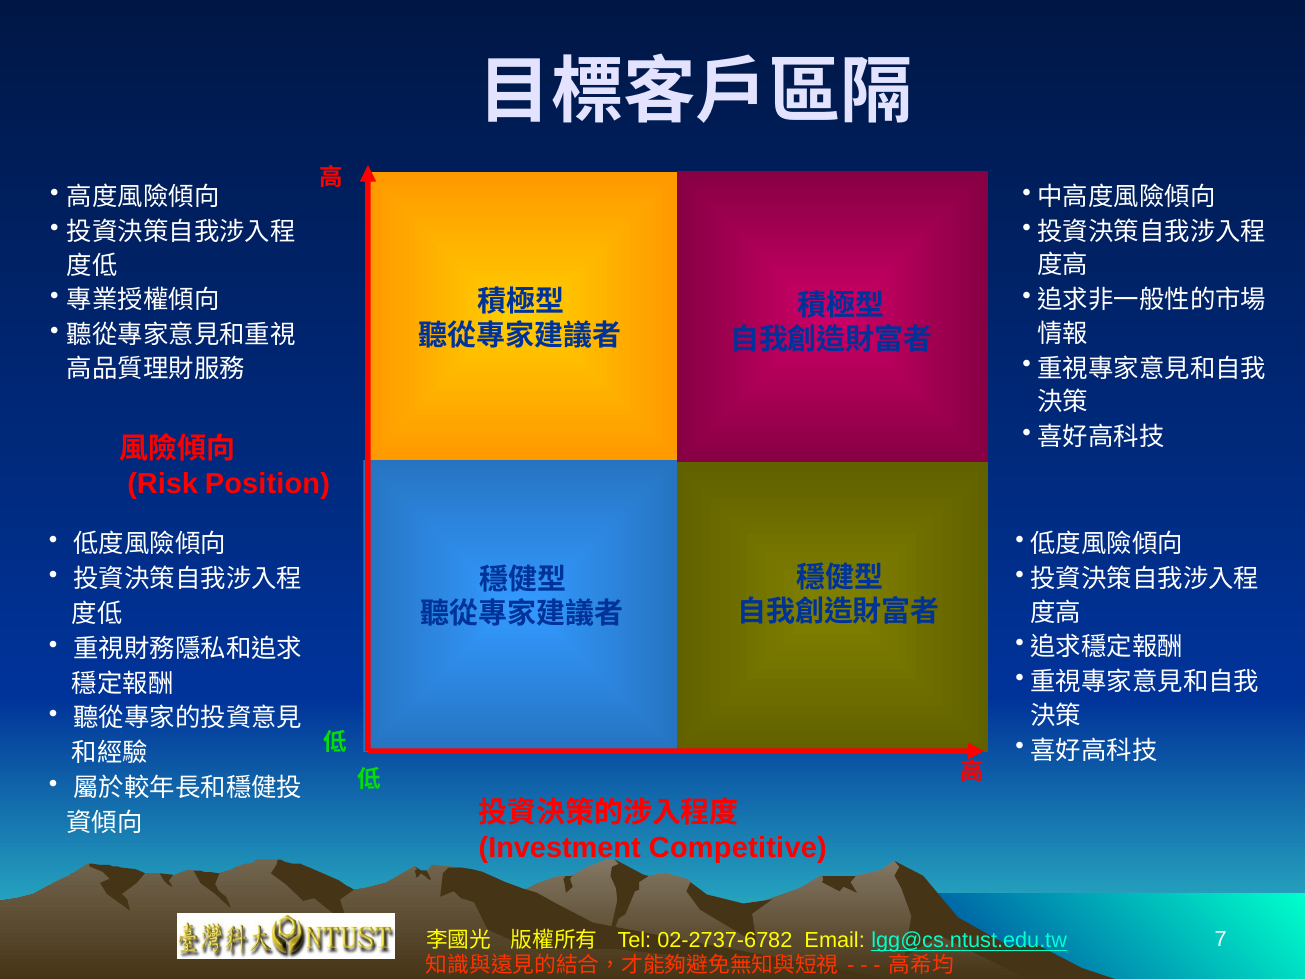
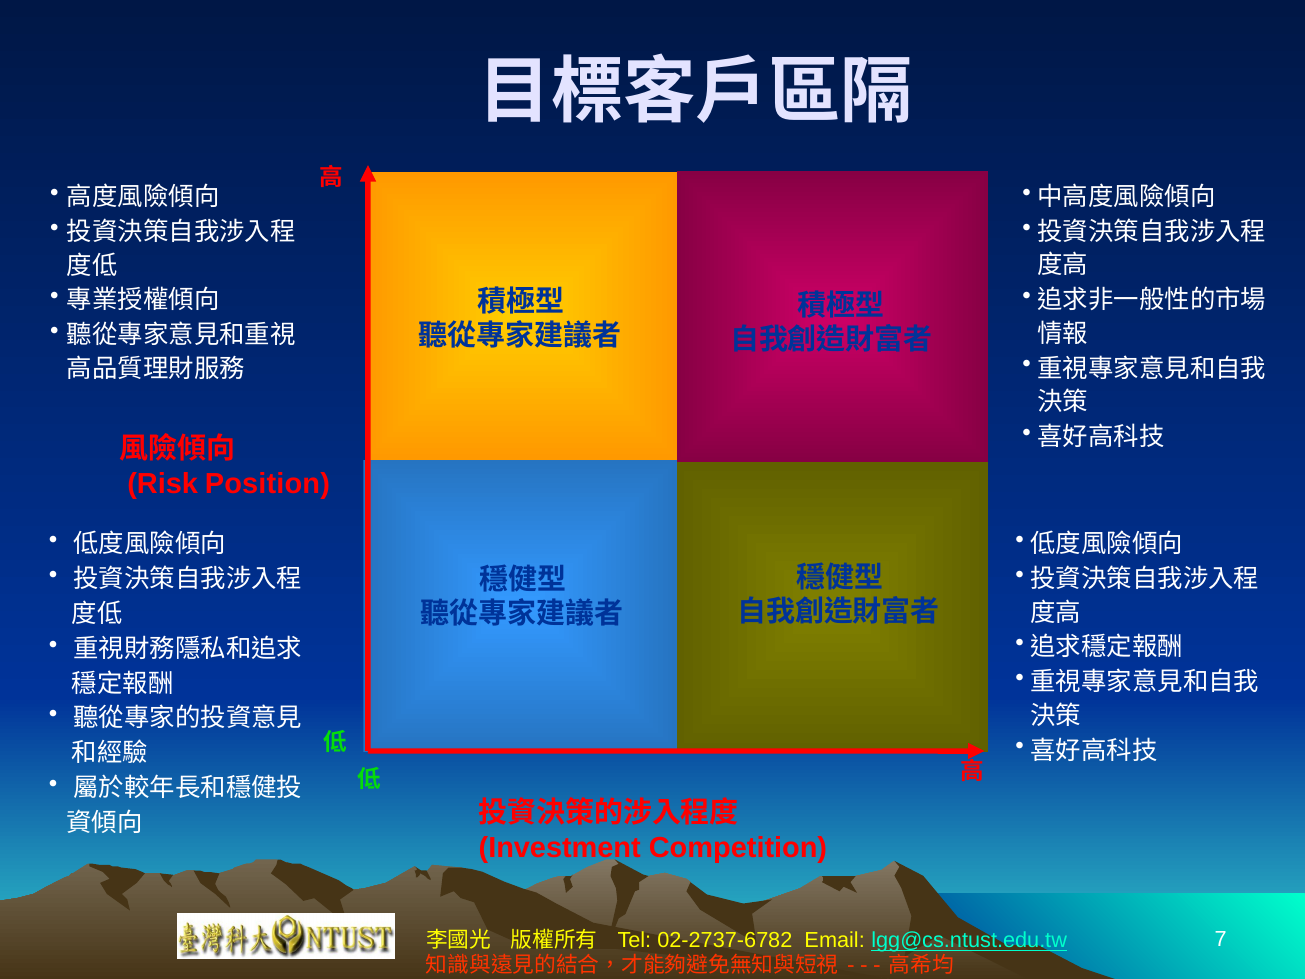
Competitive: Competitive -> Competition
